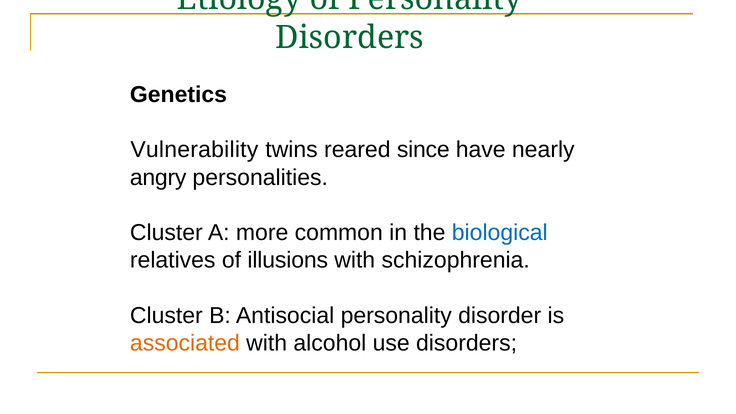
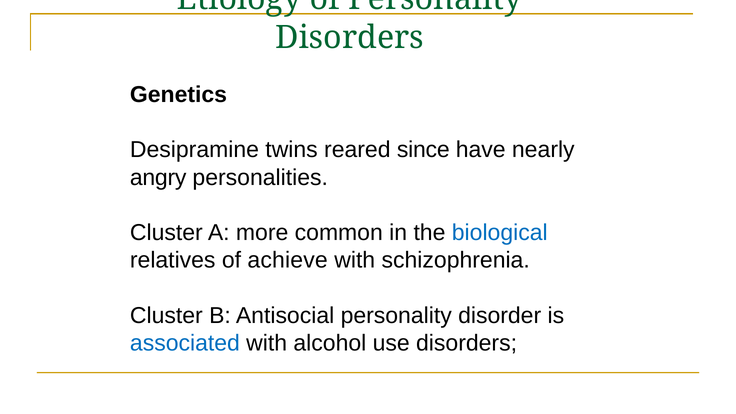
Vulnerability: Vulnerability -> Desipramine
illusions: illusions -> achieve
associated colour: orange -> blue
